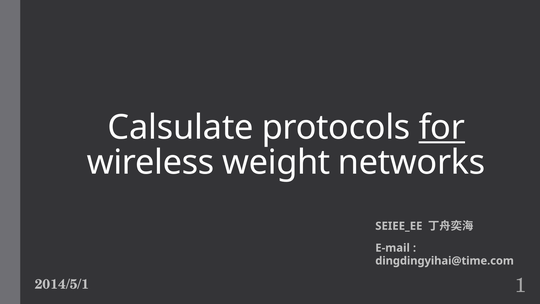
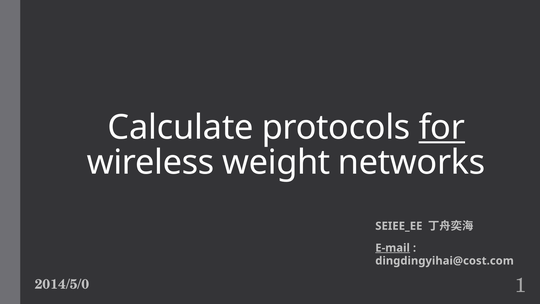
Calsulate: Calsulate -> Calculate
E-mail underline: none -> present
dingdingyihai@time.com: dingdingyihai@time.com -> dingdingyihai@cost.com
2014/5/1: 2014/5/1 -> 2014/5/0
